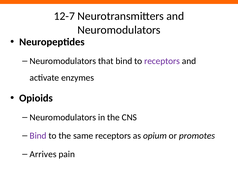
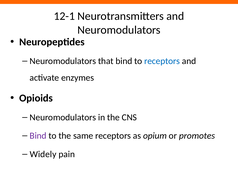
12-7: 12-7 -> 12-1
receptors at (162, 61) colour: purple -> blue
Arrives: Arrives -> Widely
